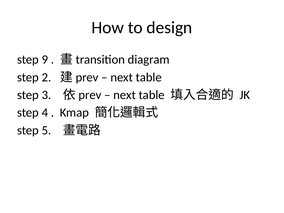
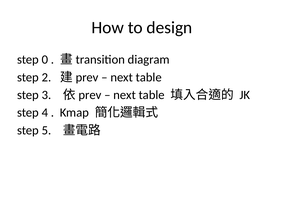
9: 9 -> 0
